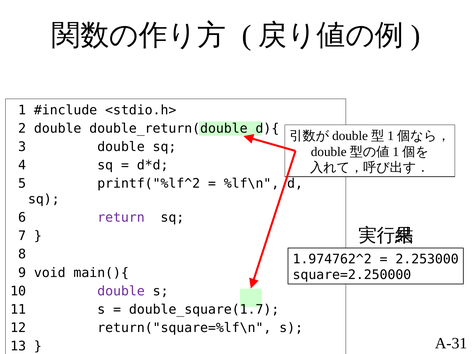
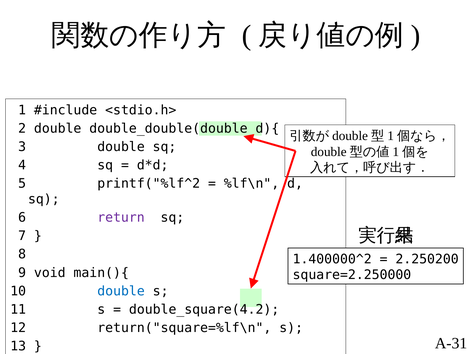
double_return(double: double_return(double -> double_double(double
1.974762^2: 1.974762^2 -> 1.400000^2
2.253000: 2.253000 -> 2.250200
double at (121, 291) colour: purple -> blue
double_square(1.7: double_square(1.7 -> double_square(4.2
